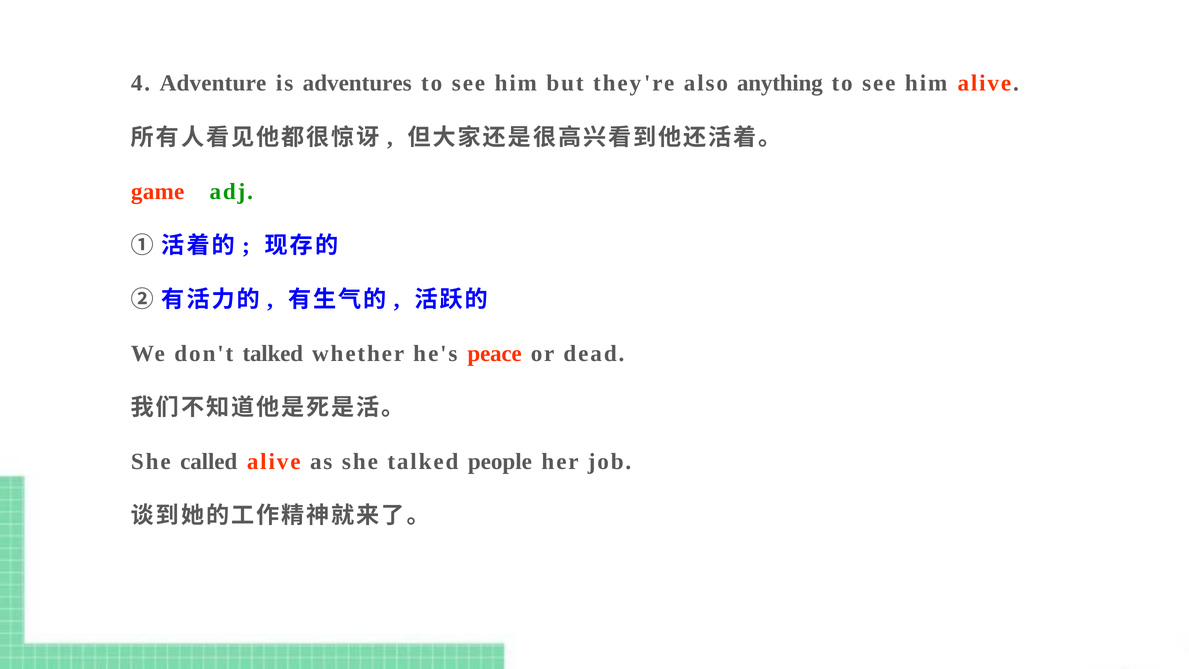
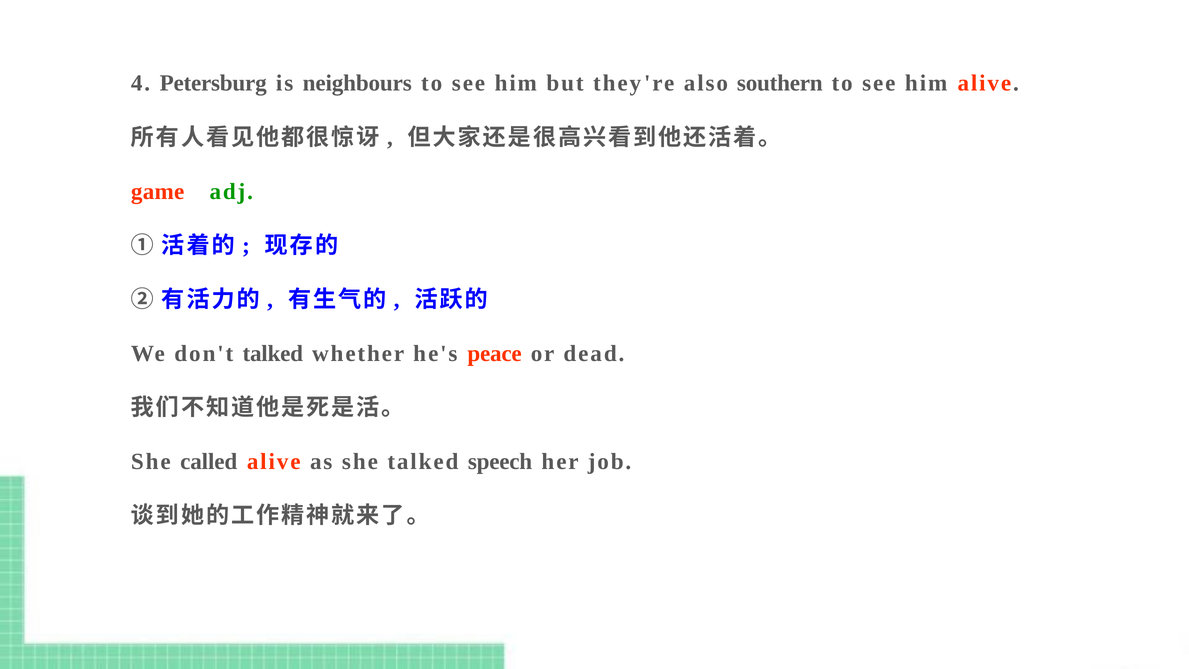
Adventure: Adventure -> Petersburg
adventures: adventures -> neighbours
anything: anything -> southern
people: people -> speech
